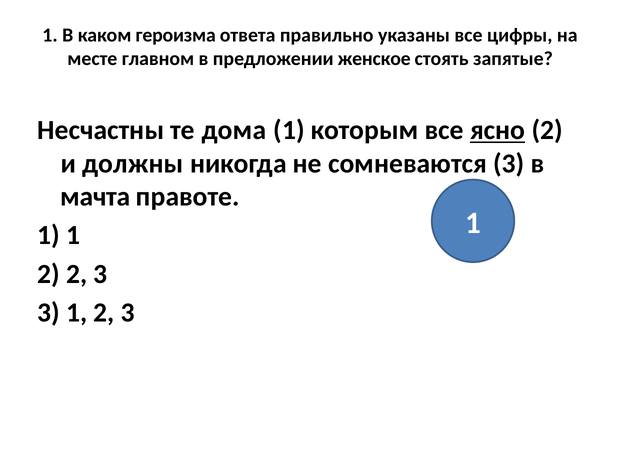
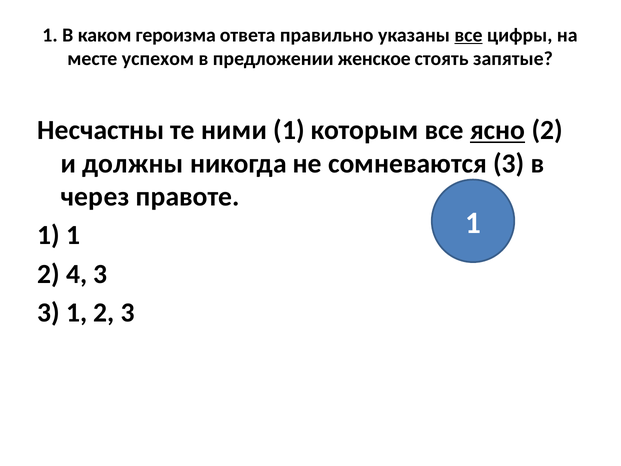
все at (468, 35) underline: none -> present
главном: главном -> успехом
дома: дома -> ними
мачта: мачта -> через
2 2: 2 -> 4
